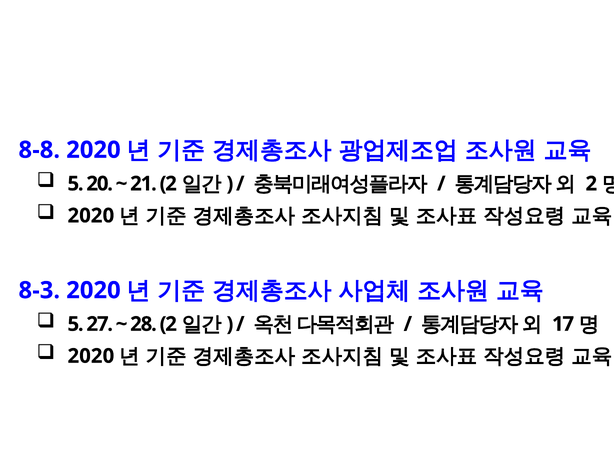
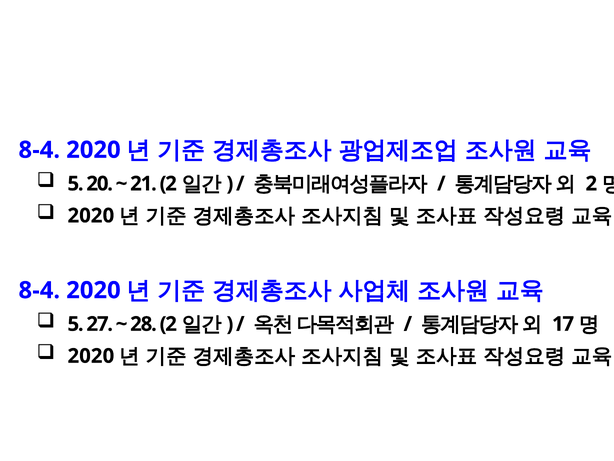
8-8 at (39, 150): 8-8 -> 8-4
8-3 at (39, 290): 8-3 -> 8-4
